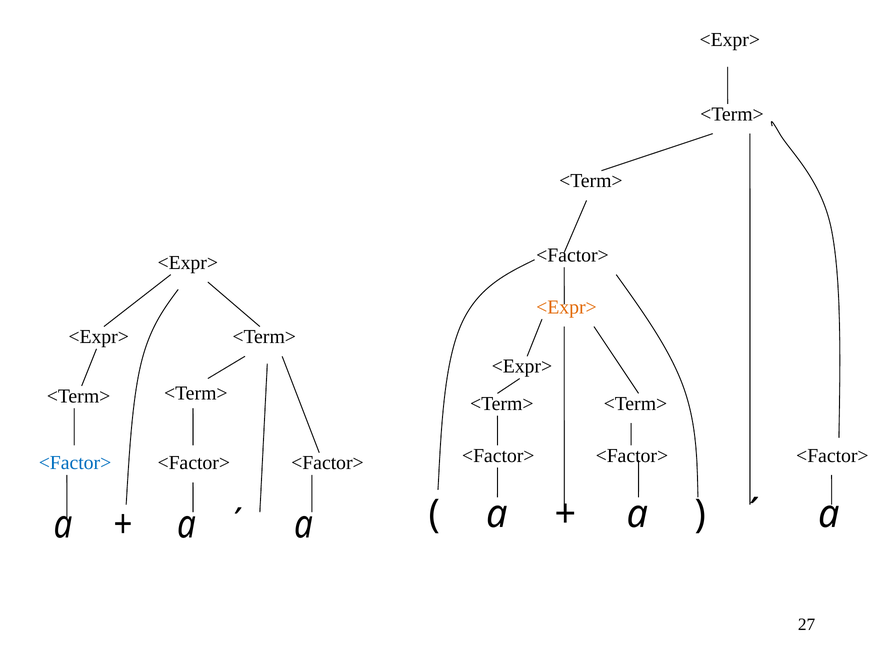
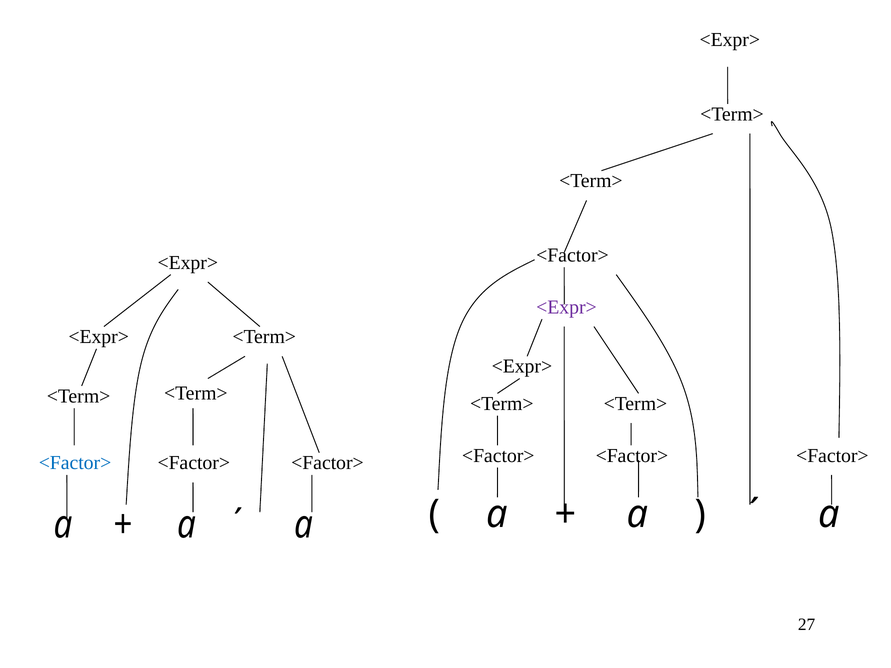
<Expr> at (566, 307) colour: orange -> purple
